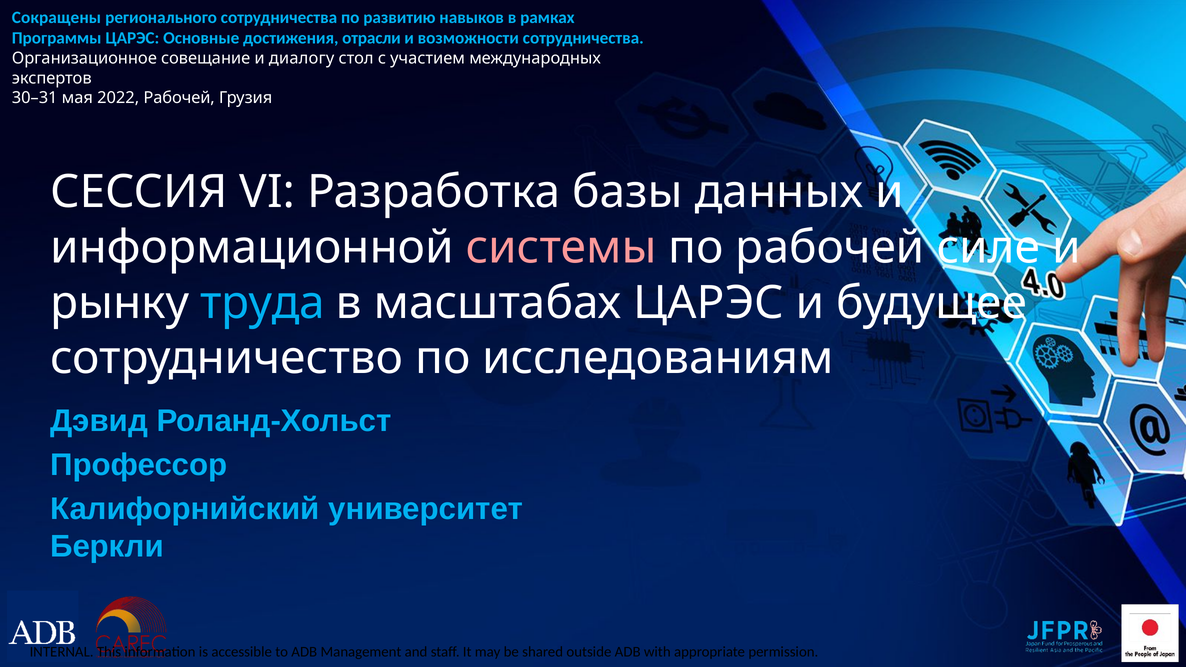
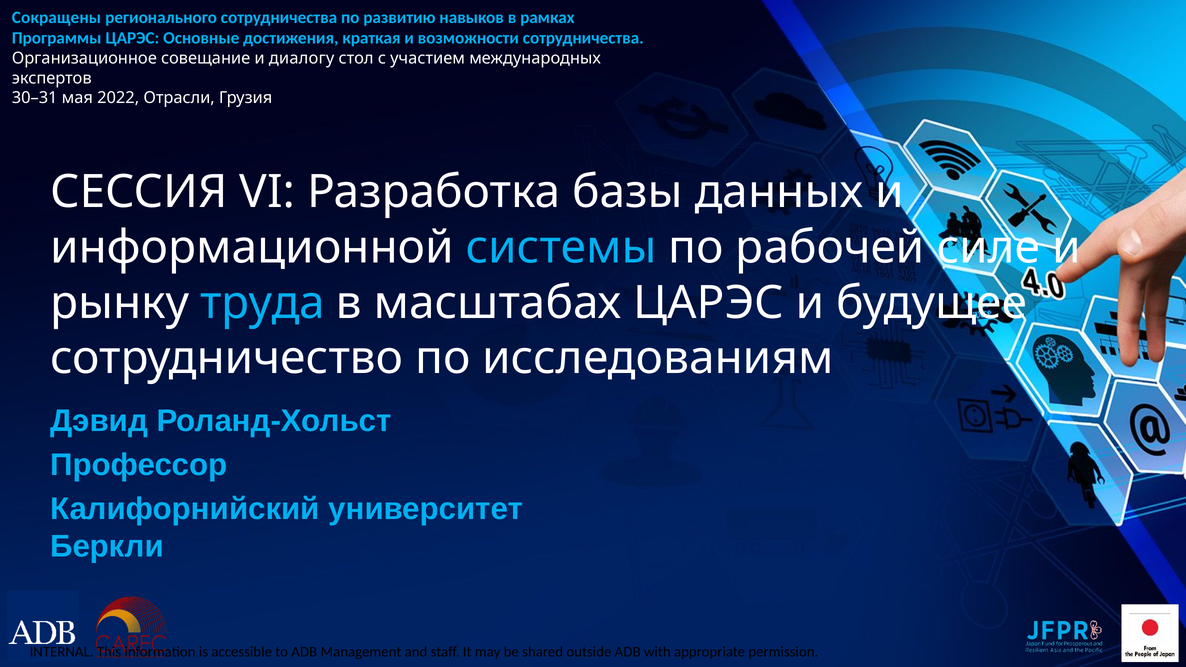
отрасли: отрасли -> краткая
2022 Рабочей: Рабочей -> Отрасли
системы colour: pink -> light blue
